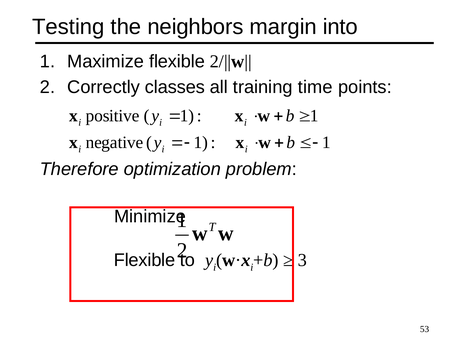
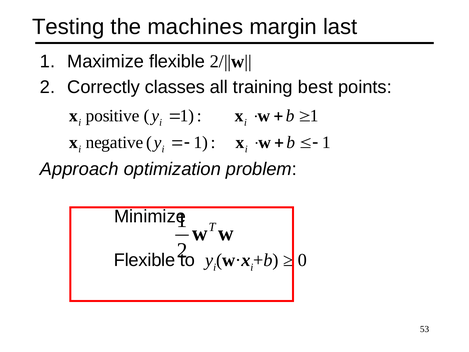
neighbors: neighbors -> machines
into: into -> last
time: time -> best
Therefore: Therefore -> Approach
3: 3 -> 0
